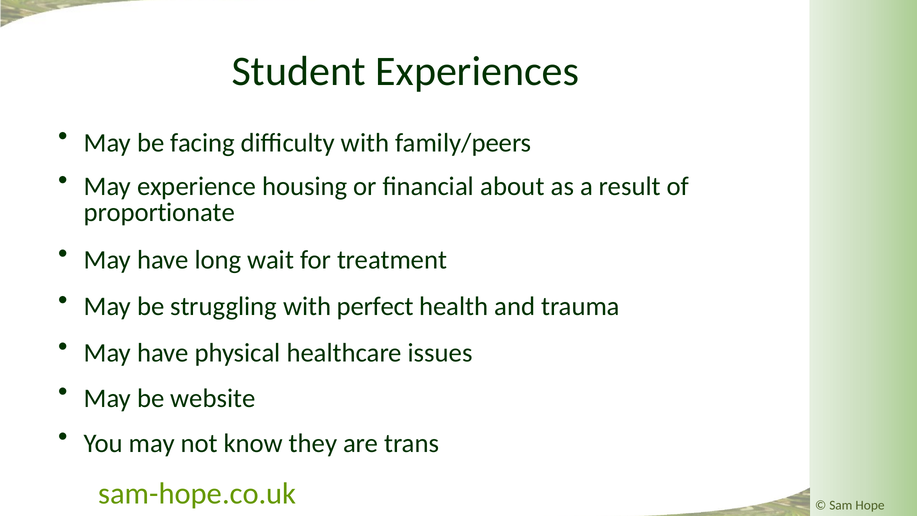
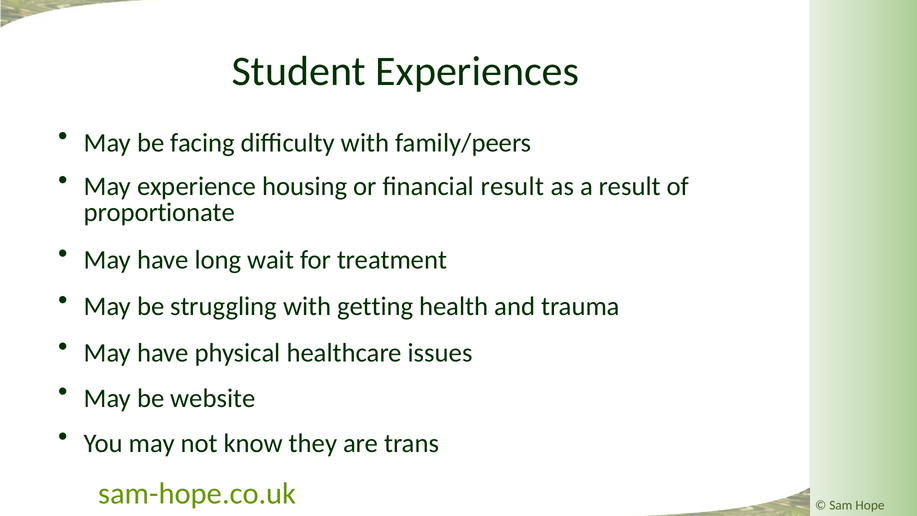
financial about: about -> result
perfect: perfect -> getting
